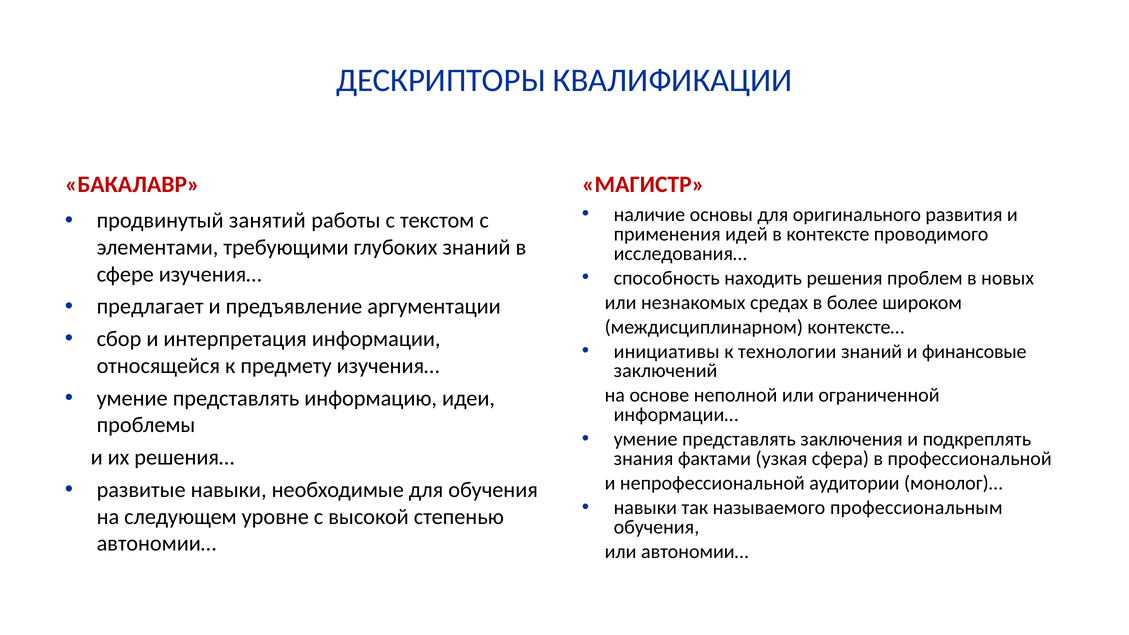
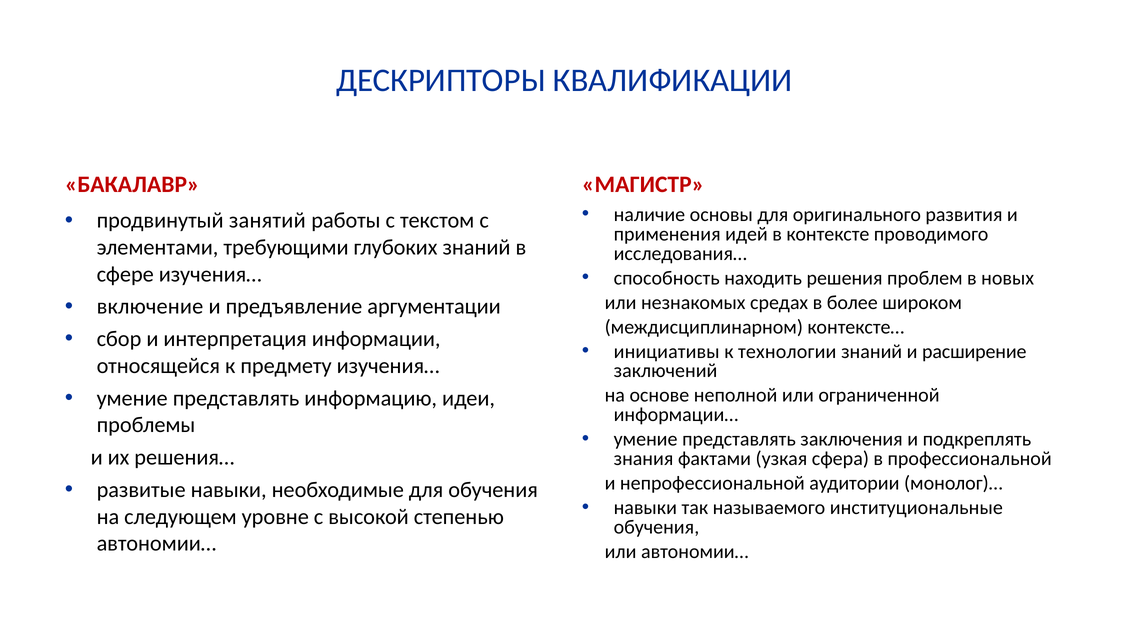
предлагает: предлагает -> включение
финансовые: финансовые -> расширение
профессиональным: профессиональным -> институциональные
